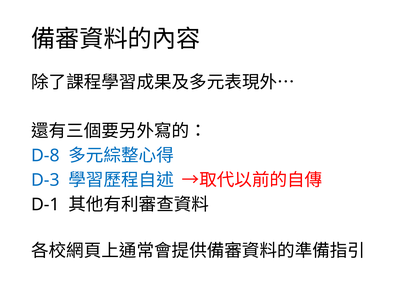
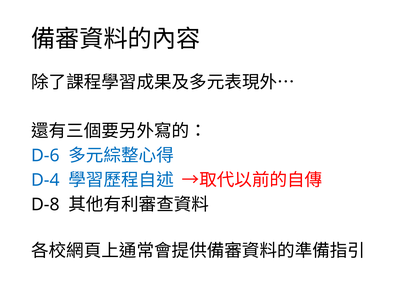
D-8: D-8 -> D-6
D-3: D-3 -> D-4
D-1: D-1 -> D-8
